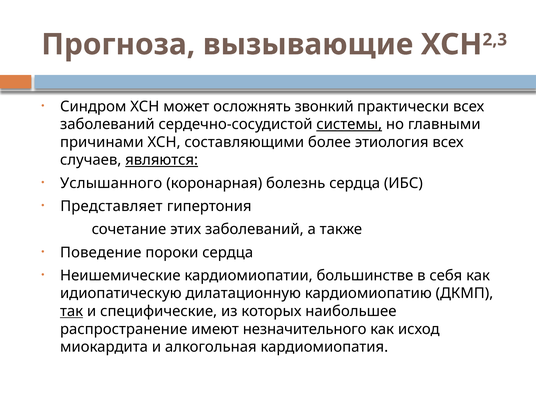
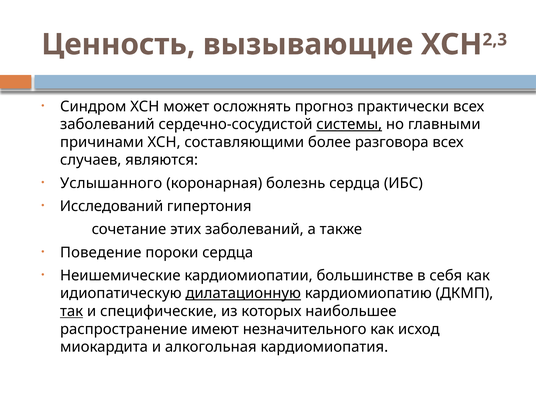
Прогноза: Прогноза -> Ценность
звонкий: звонкий -> прогноз
этиология: этиология -> разговора
являются underline: present -> none
Представляет: Представляет -> Исследований
дилатационную underline: none -> present
